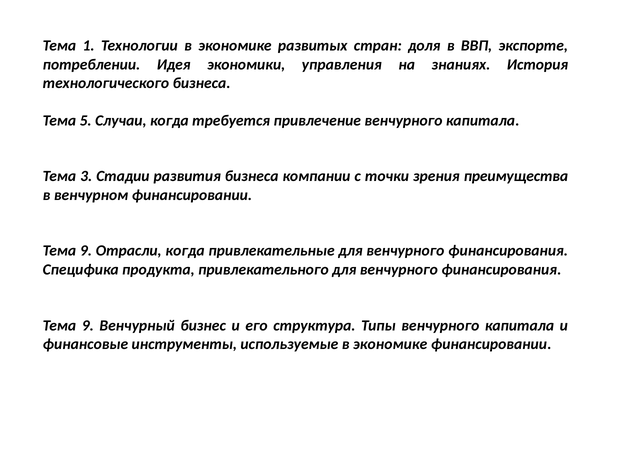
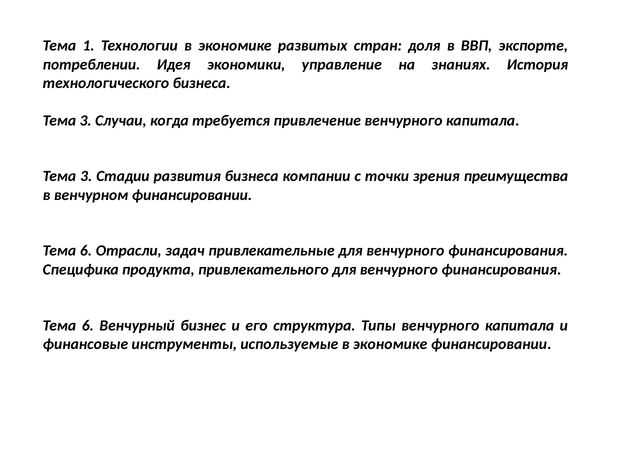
управления: управления -> управление
5 at (86, 120): 5 -> 3
9 at (86, 251): 9 -> 6
Отрасли когда: когда -> задач
9 at (88, 325): 9 -> 6
